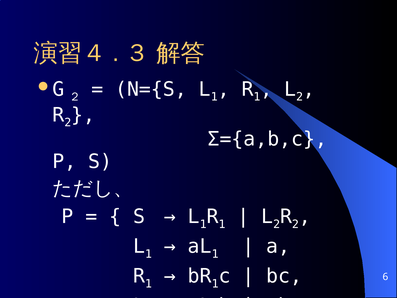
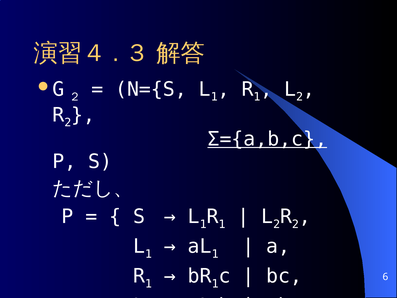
Σ={a,b,c underline: none -> present
